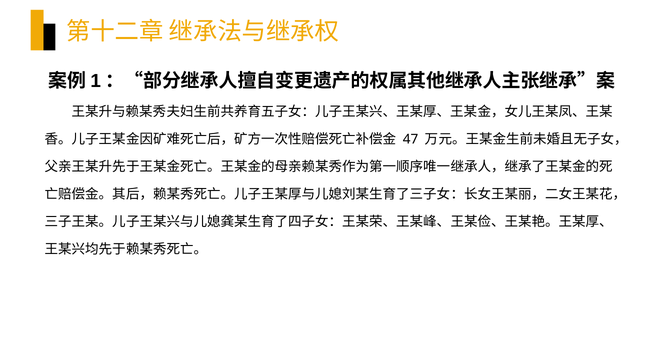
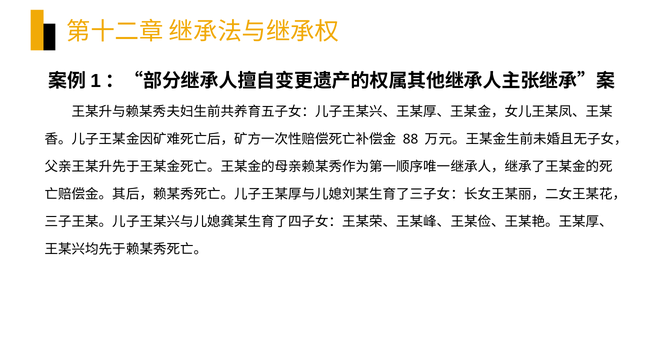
47: 47 -> 88
